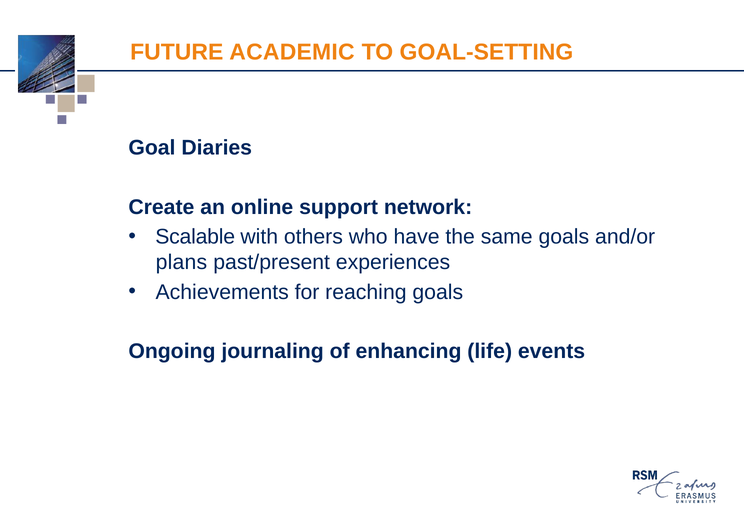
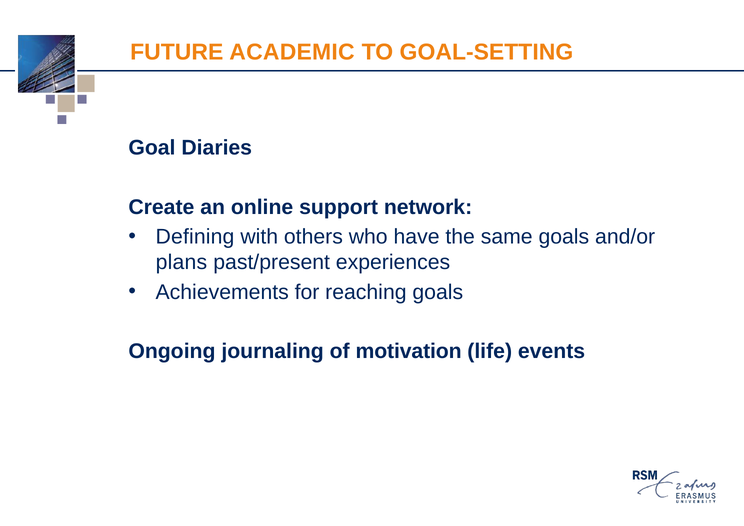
Scalable: Scalable -> Defining
enhancing: enhancing -> motivation
